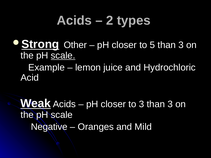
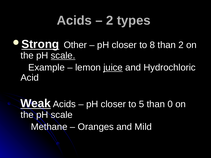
5: 5 -> 8
3 at (181, 45): 3 -> 2
juice underline: none -> present
to 3: 3 -> 5
3 at (170, 104): 3 -> 0
Negative: Negative -> Methane
